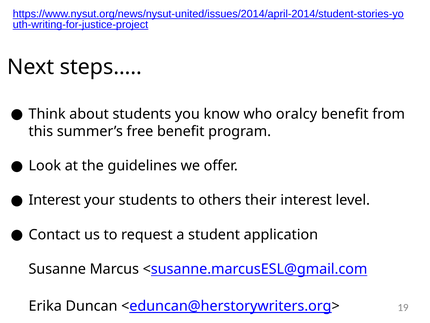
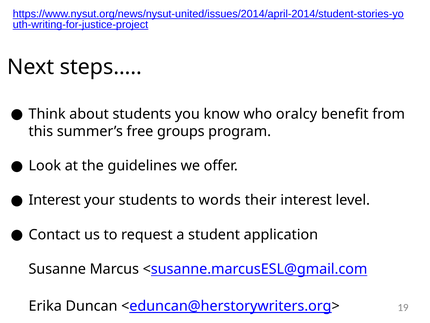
free benefit: benefit -> groups
others: others -> words
